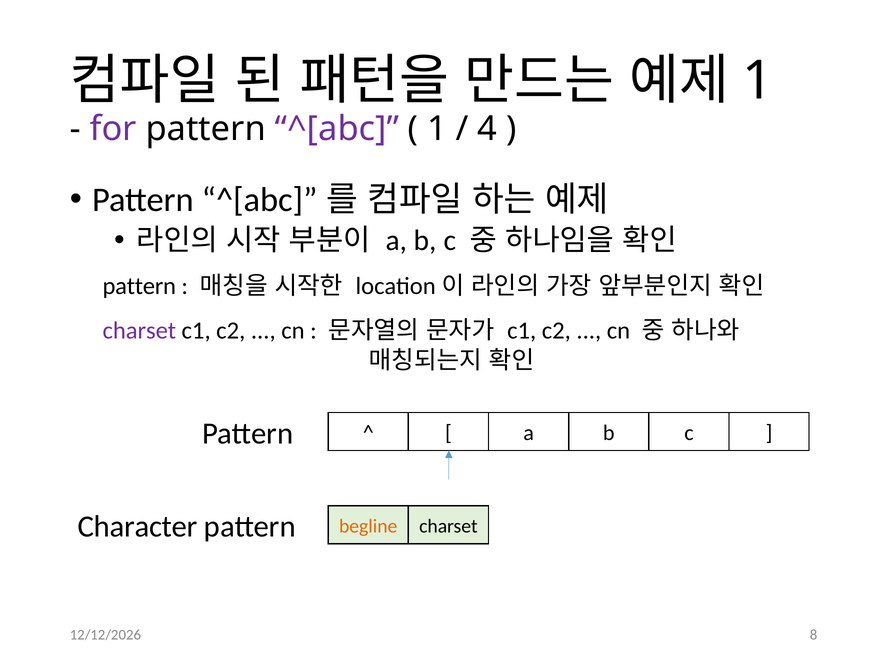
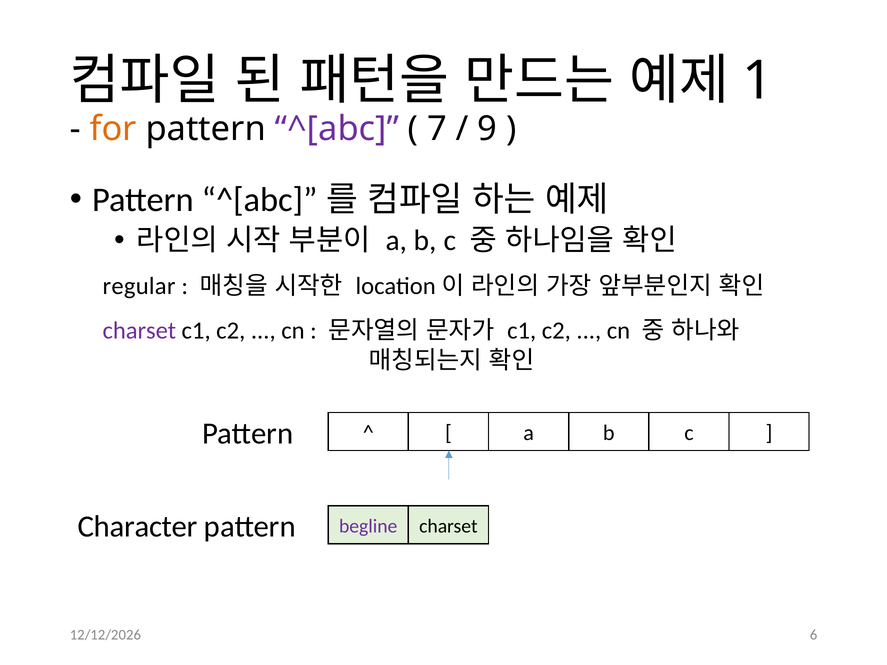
for colour: purple -> orange
1 at (437, 129): 1 -> 7
4: 4 -> 9
pattern at (139, 286): pattern -> regular
begline colour: orange -> purple
8: 8 -> 6
